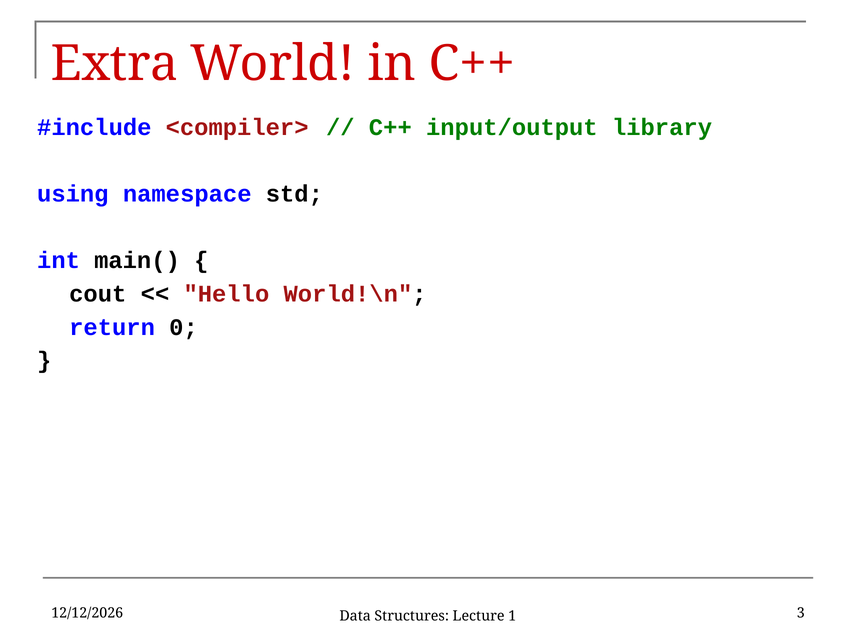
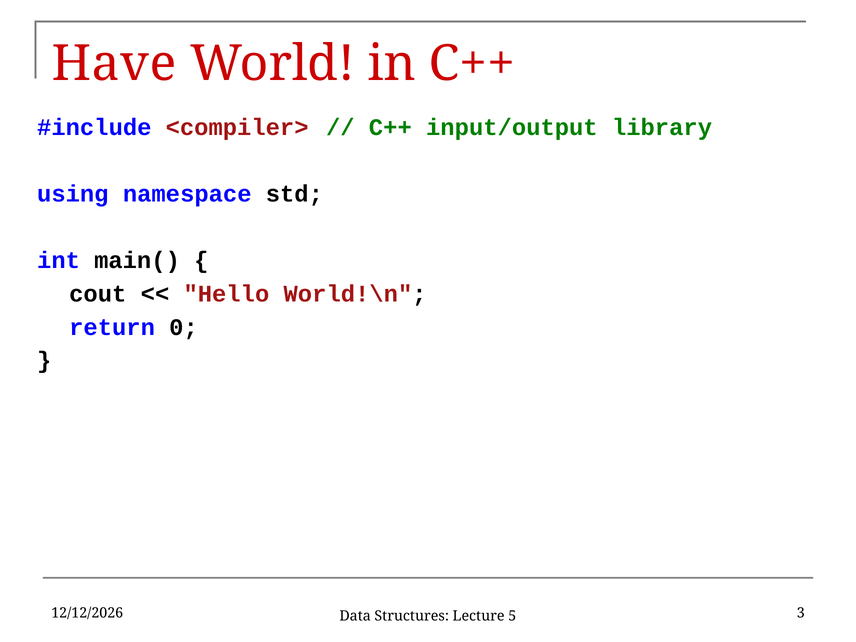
Extra: Extra -> Have
1: 1 -> 5
